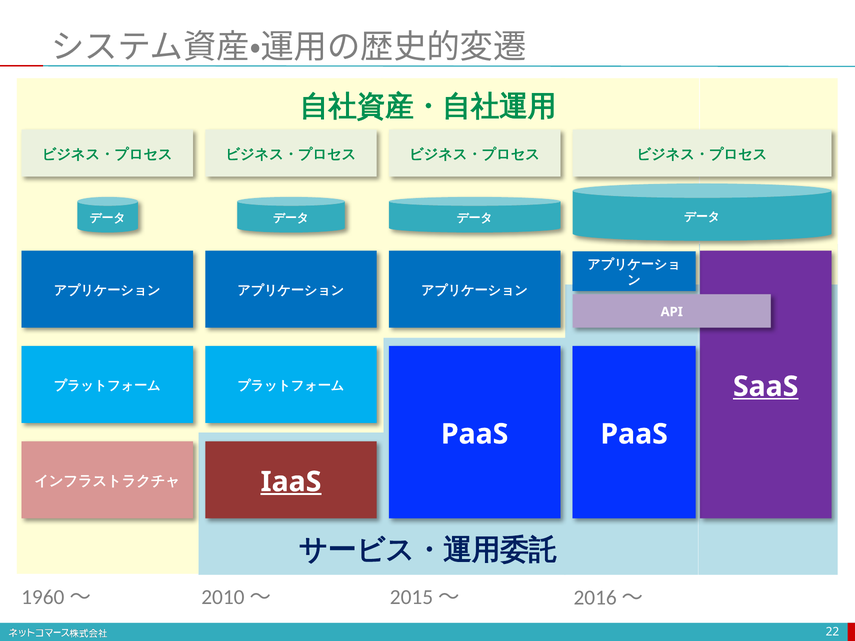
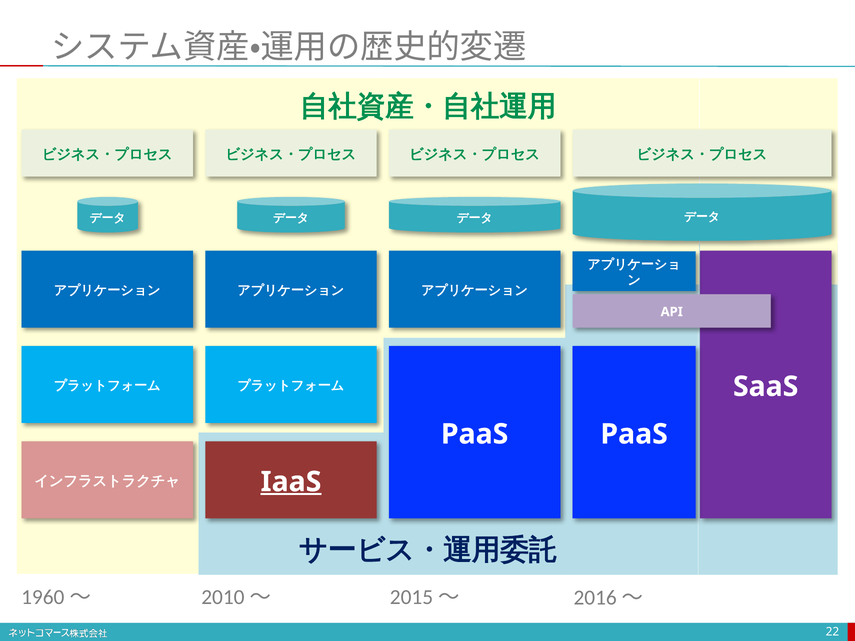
SaaS underline: present -> none
